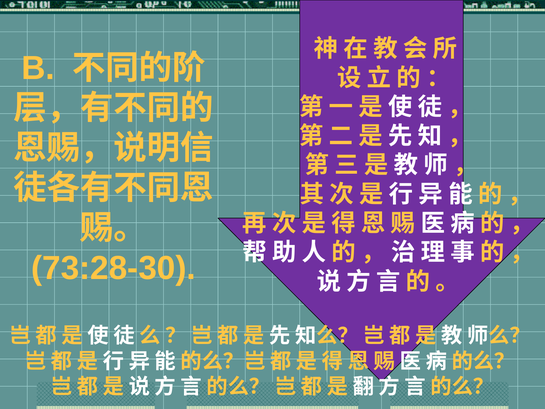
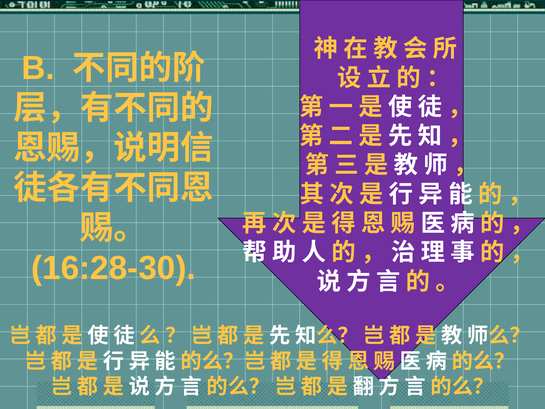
73:28-30: 73:28-30 -> 16:28-30
